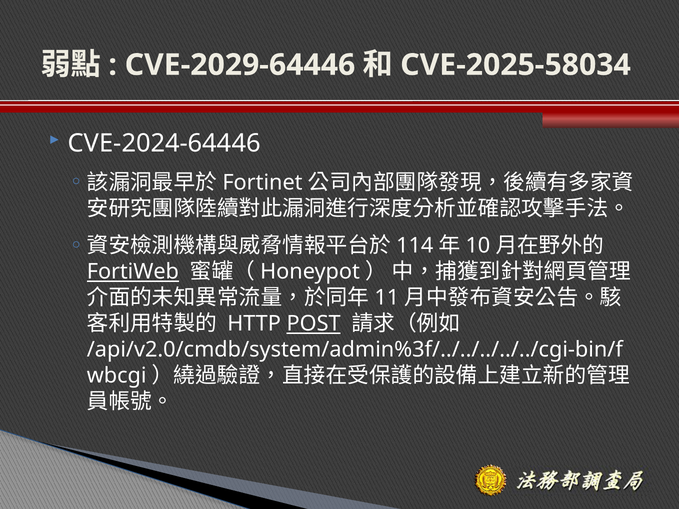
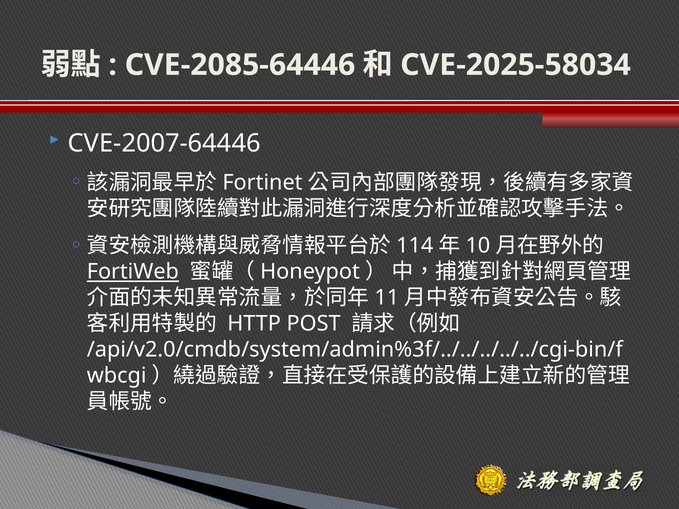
CVE-2029-64446: CVE-2029-64446 -> CVE-2085-64446
CVE-2024-64446: CVE-2024-64446 -> CVE-2007-64446
POST underline: present -> none
